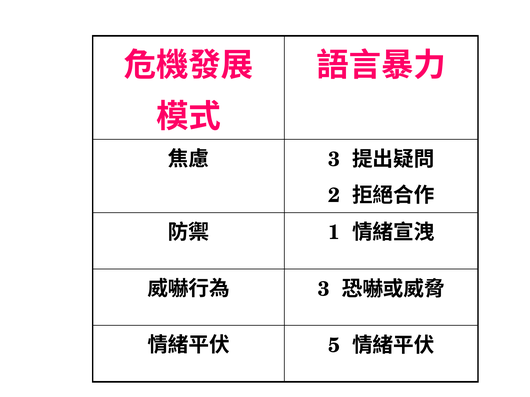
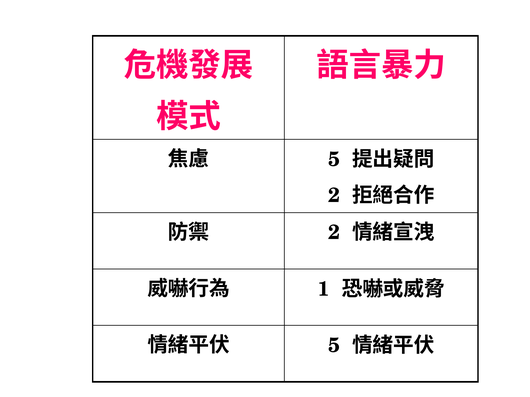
3 at (334, 160): 3 -> 5
1 at (334, 233): 1 -> 2
3 at (324, 289): 3 -> 1
